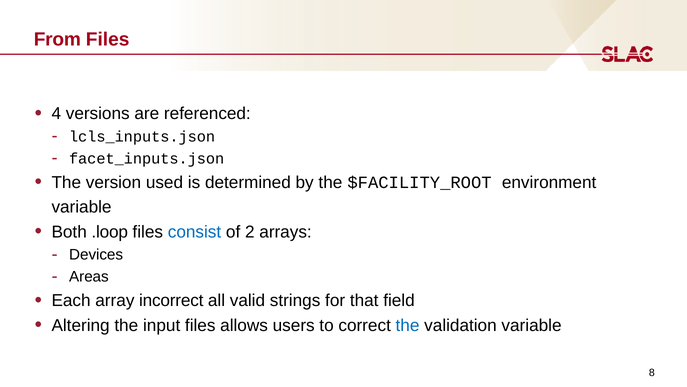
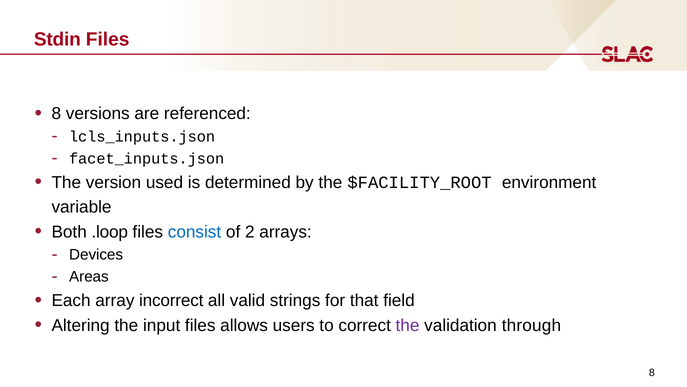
From: From -> Stdin
4 at (56, 114): 4 -> 8
the at (408, 325) colour: blue -> purple
validation variable: variable -> through
